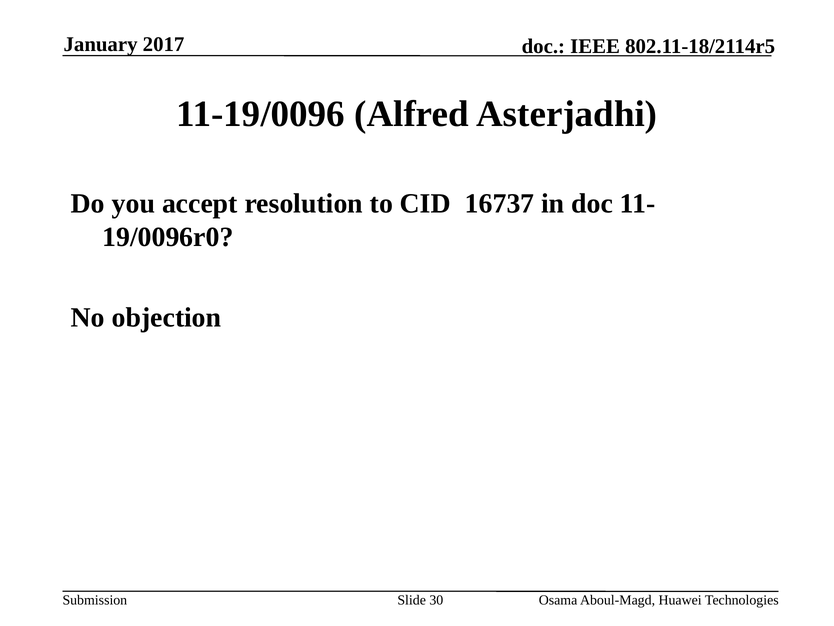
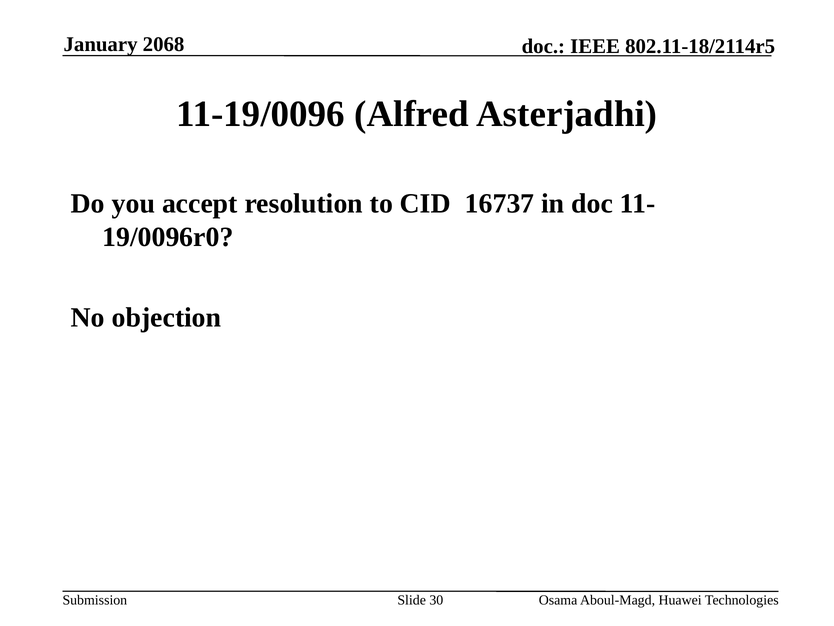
2017: 2017 -> 2068
